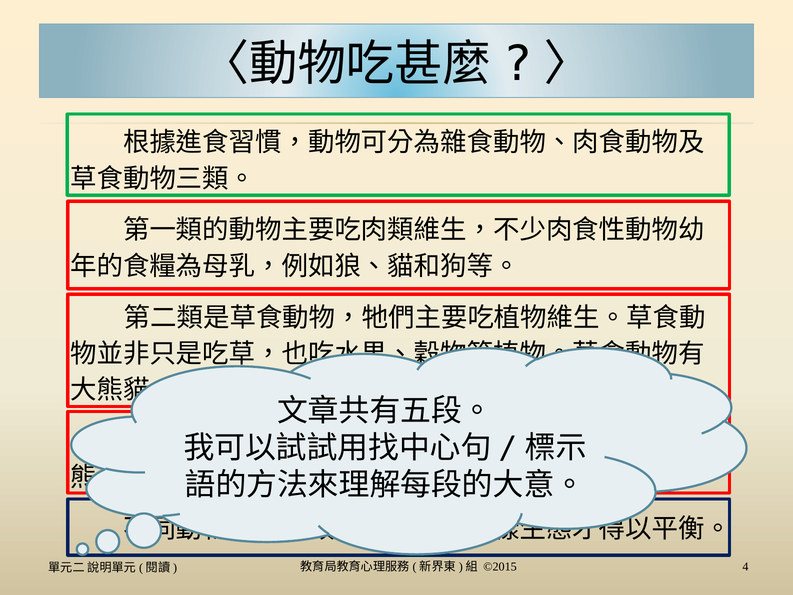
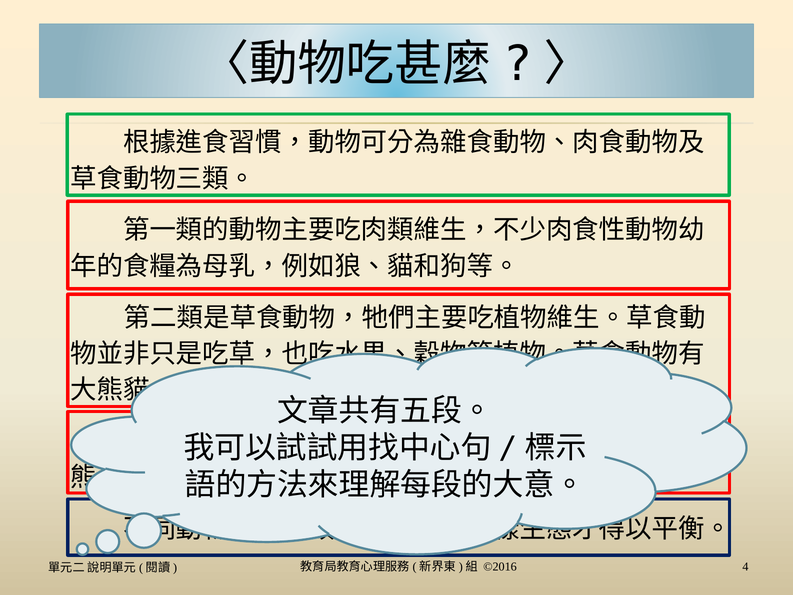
©2015: ©2015 -> ©2016
